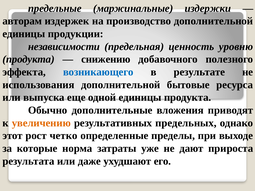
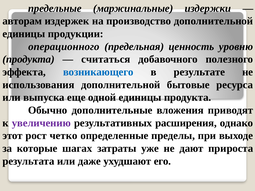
независимости: независимости -> операционного
снижению: снижению -> считаться
увеличению colour: orange -> purple
предельных: предельных -> расширения
норма: норма -> шагах
